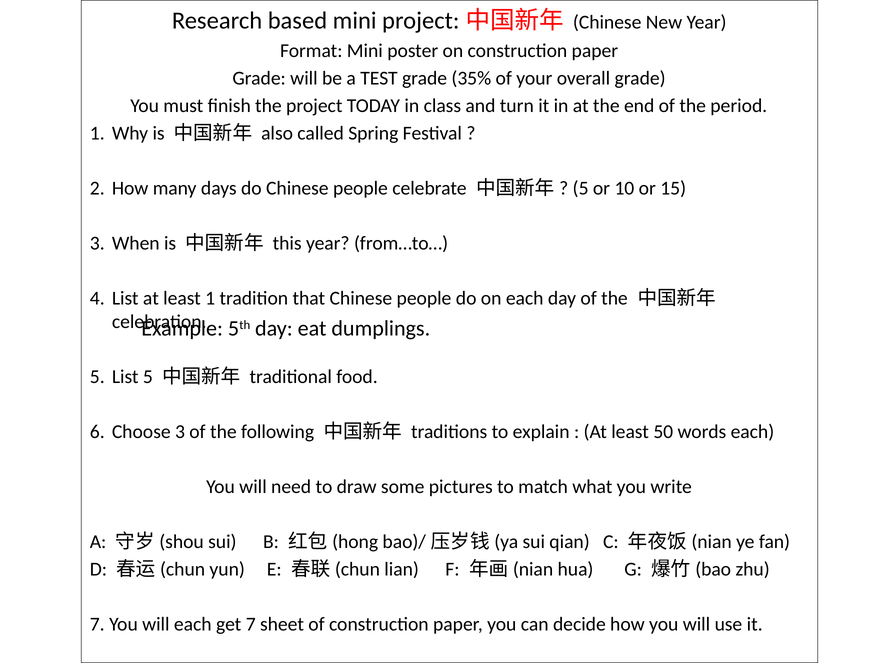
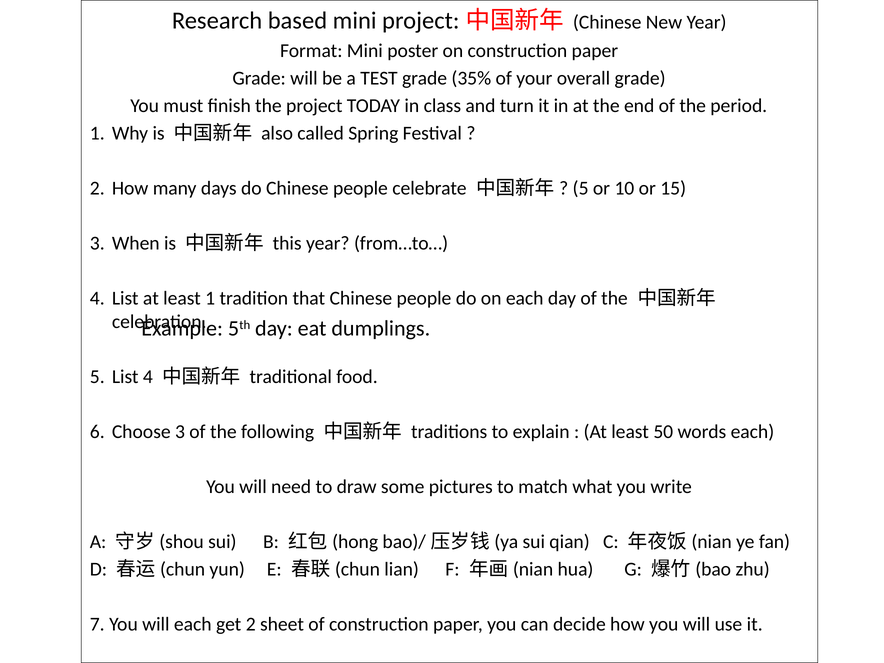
List 5: 5 -> 4
get 7: 7 -> 2
